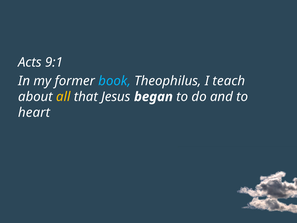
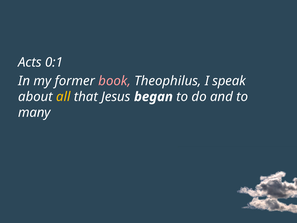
9:1: 9:1 -> 0:1
book colour: light blue -> pink
teach: teach -> speak
heart: heart -> many
